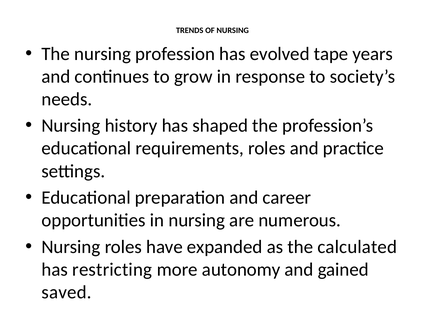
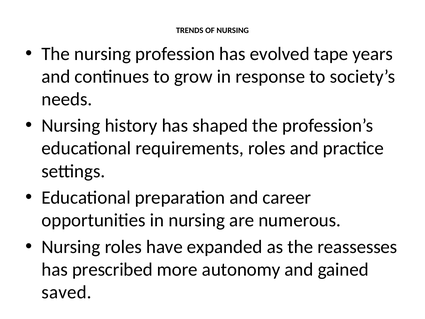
calculated: calculated -> reassesses
restricting: restricting -> prescribed
